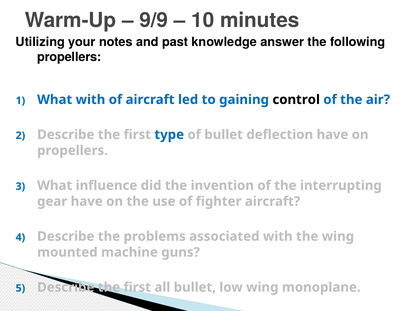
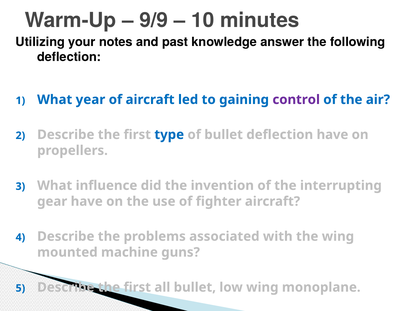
propellers at (69, 57): propellers -> deflection
What with: with -> year
control colour: black -> purple
